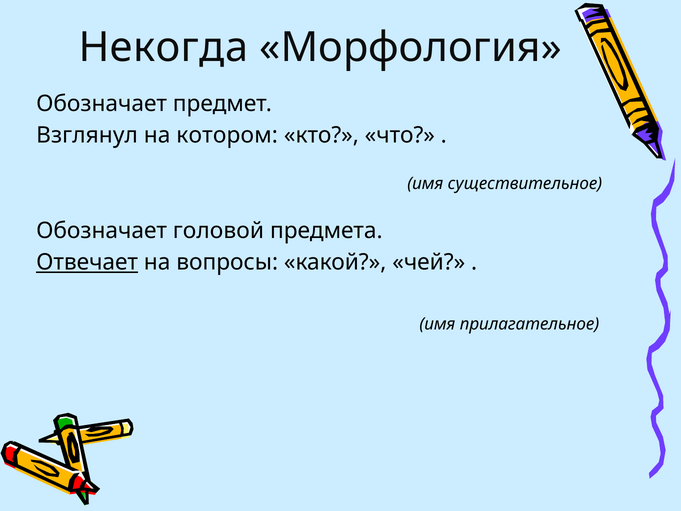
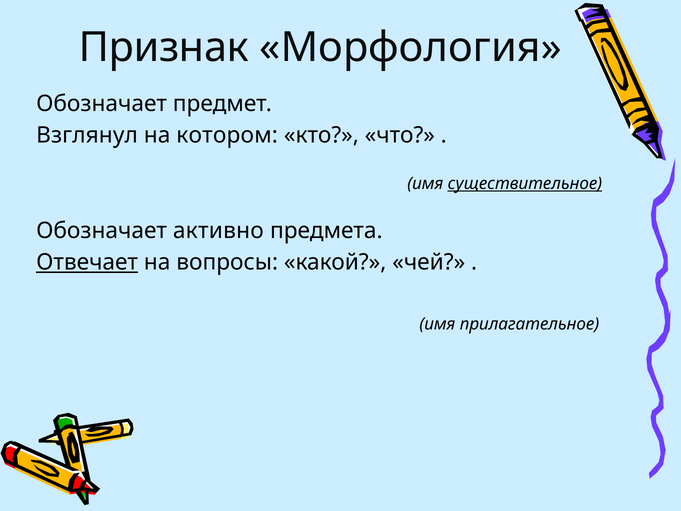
Некогда: Некогда -> Признак
существительное underline: none -> present
головой: головой -> активно
